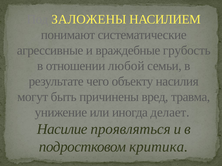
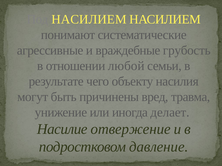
Под ЗАЛОЖЕНЫ: ЗАЛОЖЕНЫ -> НАСИЛИЕМ
проявляться: проявляться -> отвержение
критика: критика -> давление
